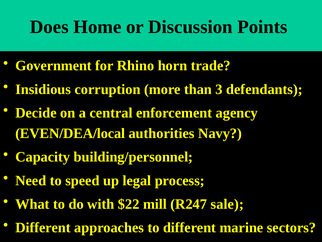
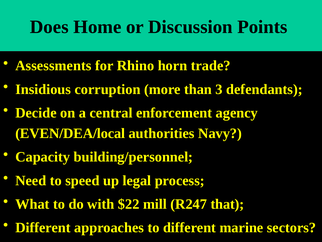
Government: Government -> Assessments
sale: sale -> that
